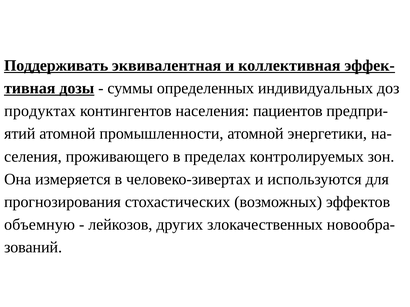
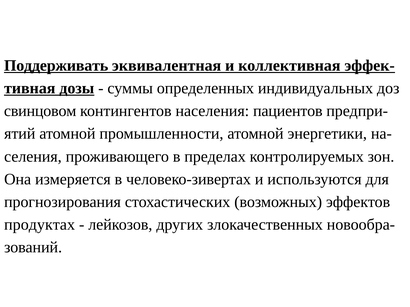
продуктах: продуктах -> свинцовом
объемную: объемную -> продуктах
